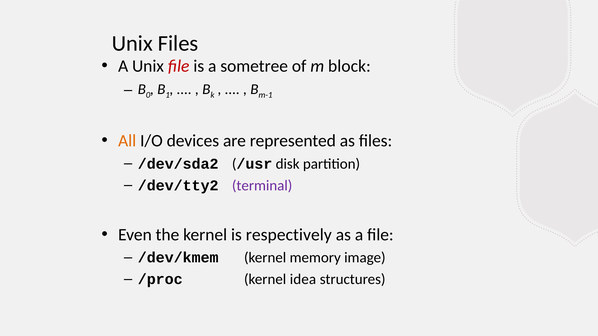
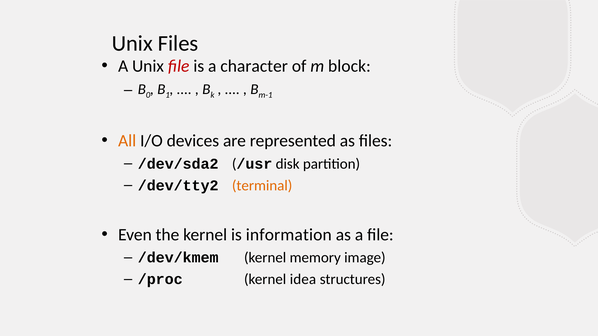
sometree: sometree -> character
terminal colour: purple -> orange
respectively: respectively -> information
